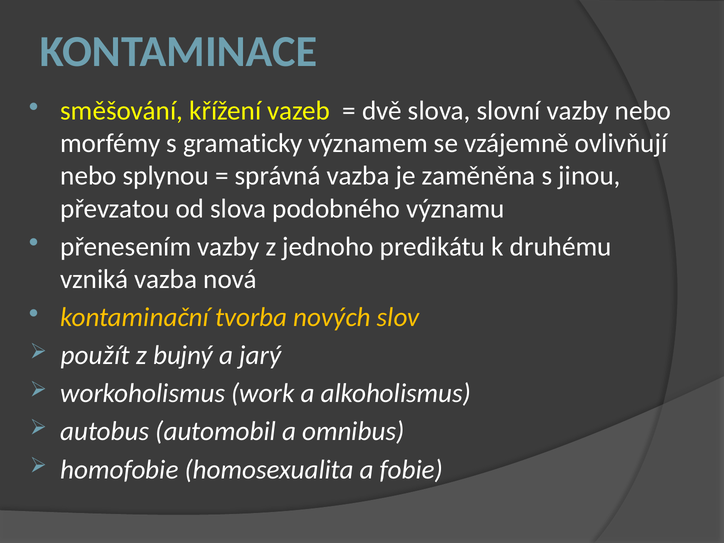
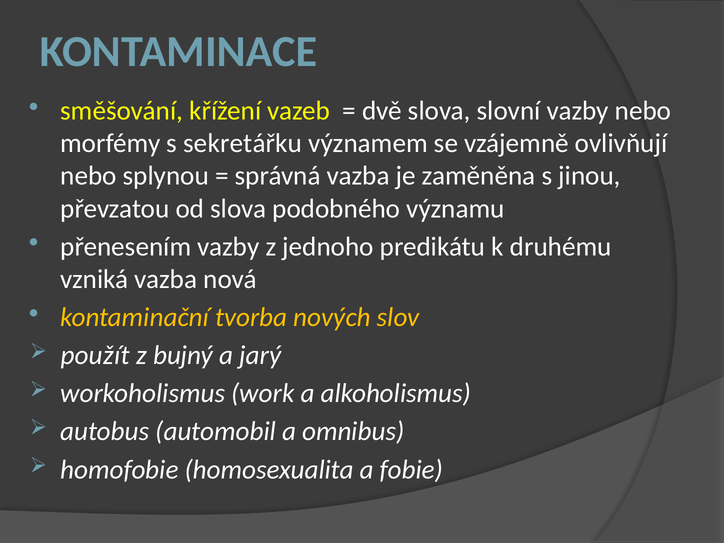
gramaticky: gramaticky -> sekretářku
